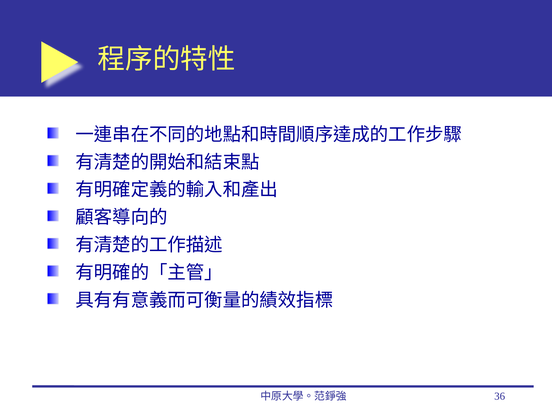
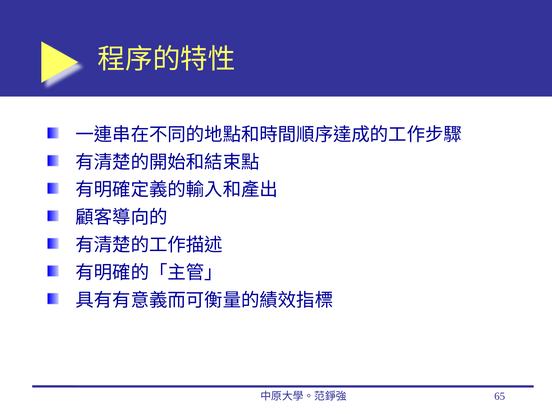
36: 36 -> 65
